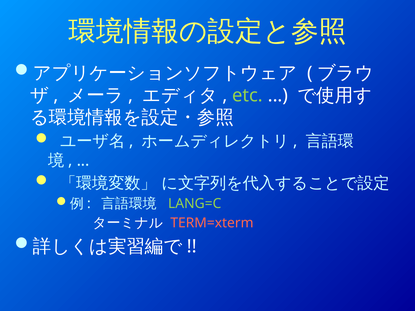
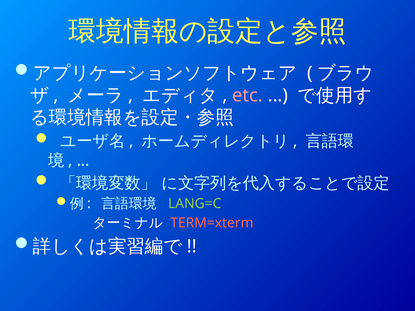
etc colour: light green -> pink
